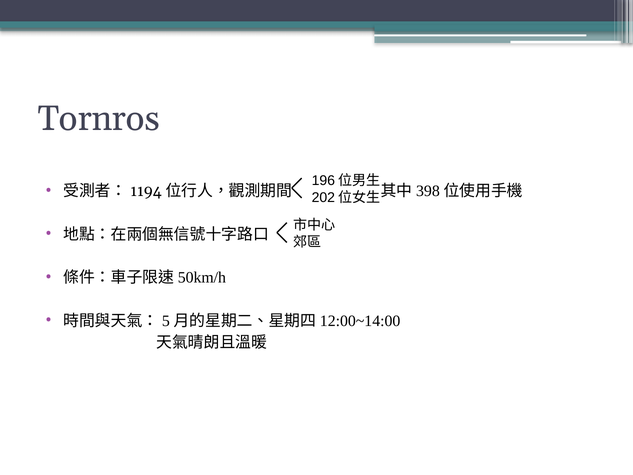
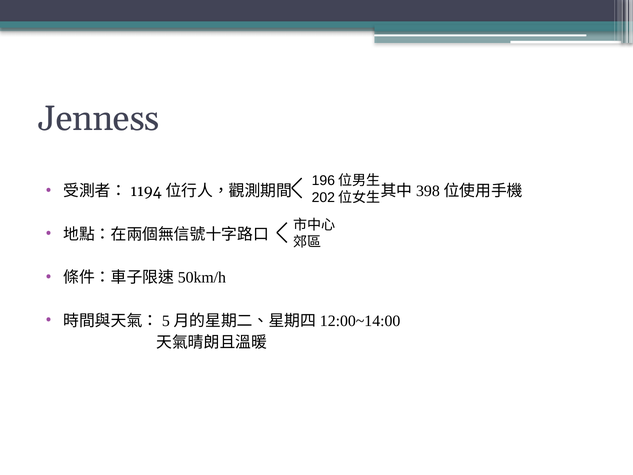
Tornros: Tornros -> Jenness
